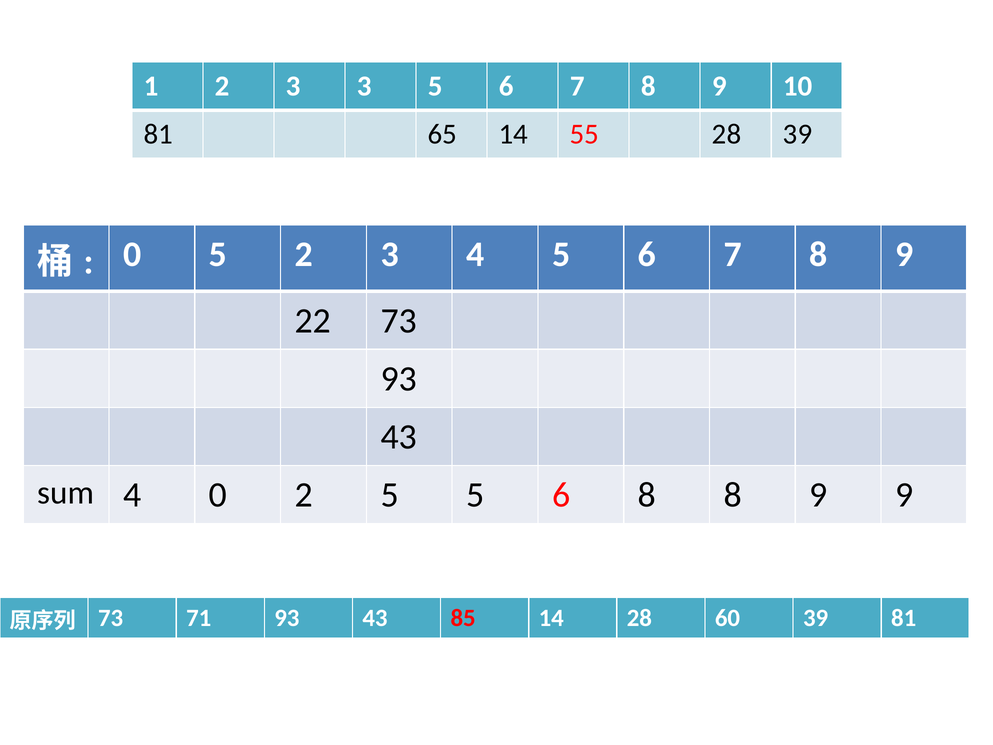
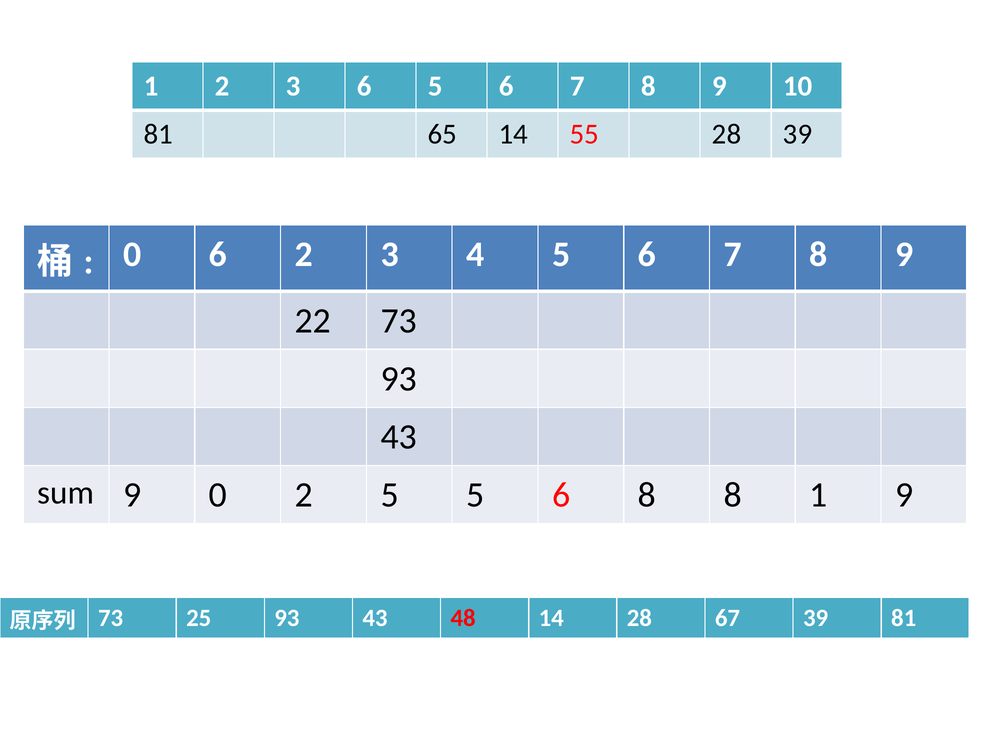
3 3: 3 -> 6
0 5: 5 -> 6
sum 4: 4 -> 9
8 8 9: 9 -> 1
71: 71 -> 25
85: 85 -> 48
60: 60 -> 67
